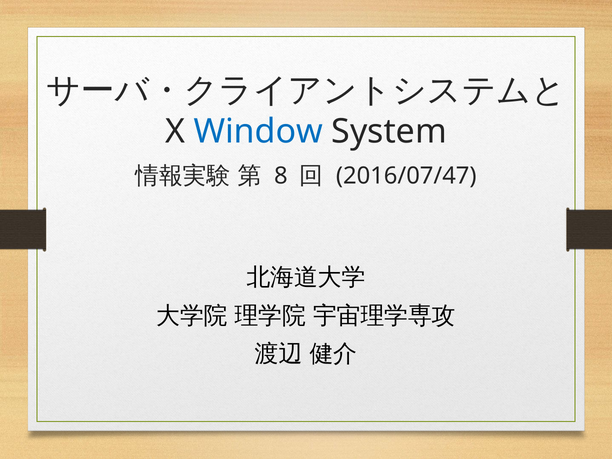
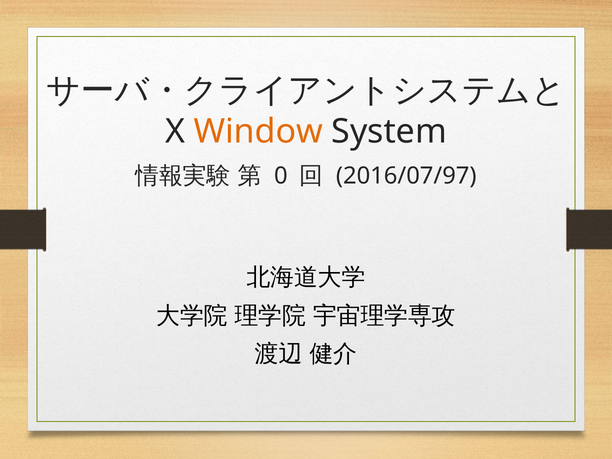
Window colour: blue -> orange
8: 8 -> 0
2016/07/47: 2016/07/47 -> 2016/07/97
